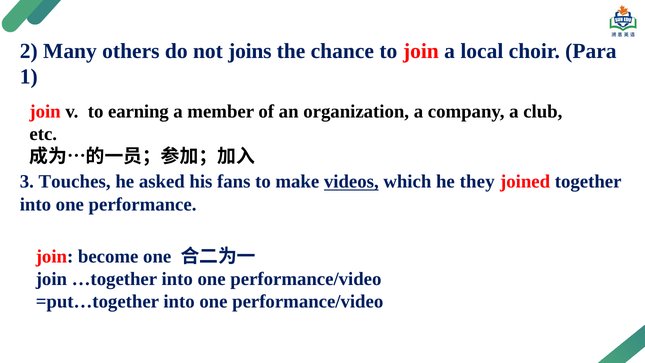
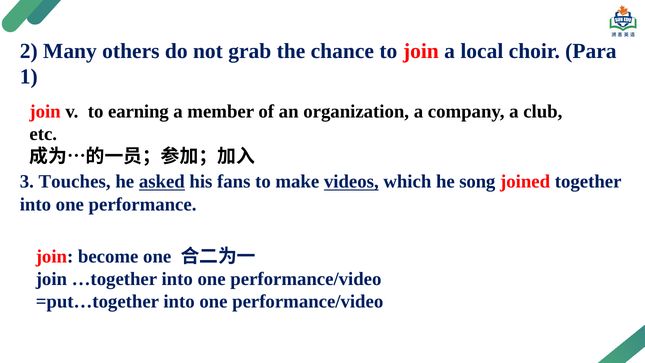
joins: joins -> grab
asked underline: none -> present
they: they -> song
